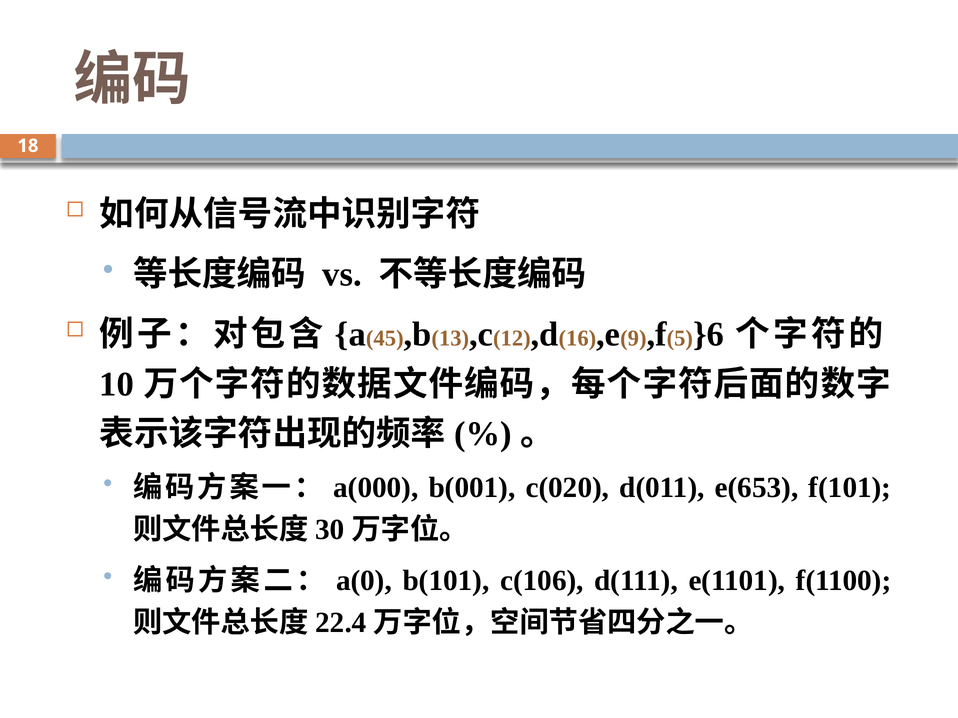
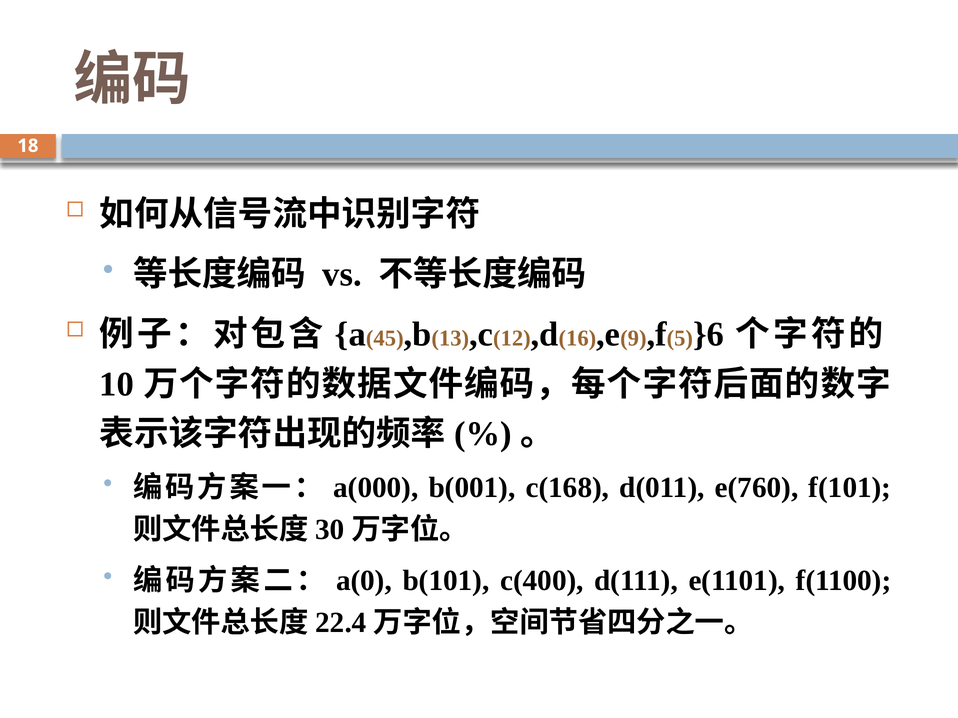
c(020: c(020 -> c(168
e(653: e(653 -> e(760
c(106: c(106 -> c(400
